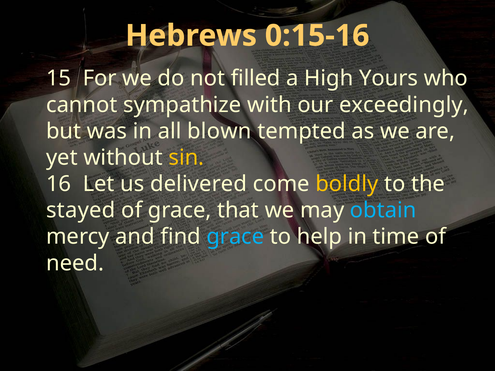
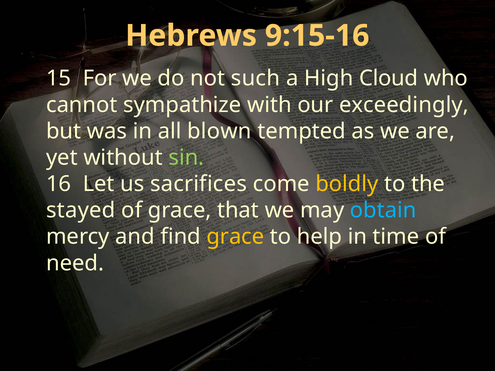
0:15-16: 0:15-16 -> 9:15-16
filled: filled -> such
Yours: Yours -> Cloud
sin colour: yellow -> light green
delivered: delivered -> sacrifices
grace at (235, 237) colour: light blue -> yellow
